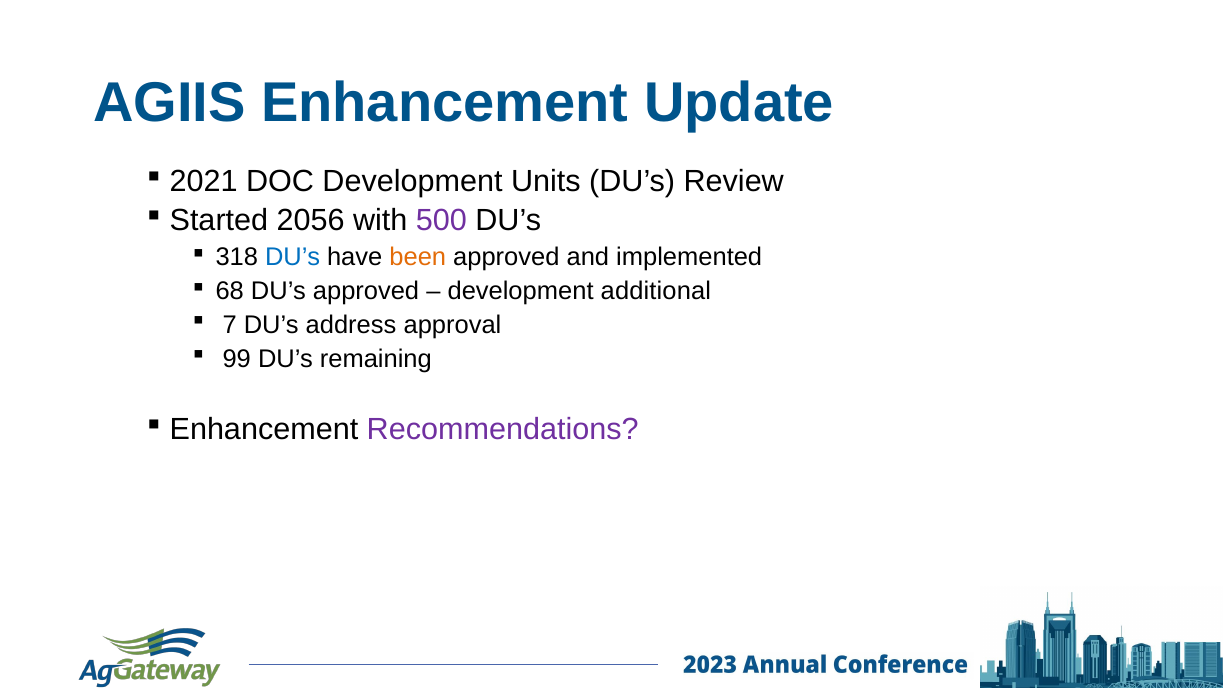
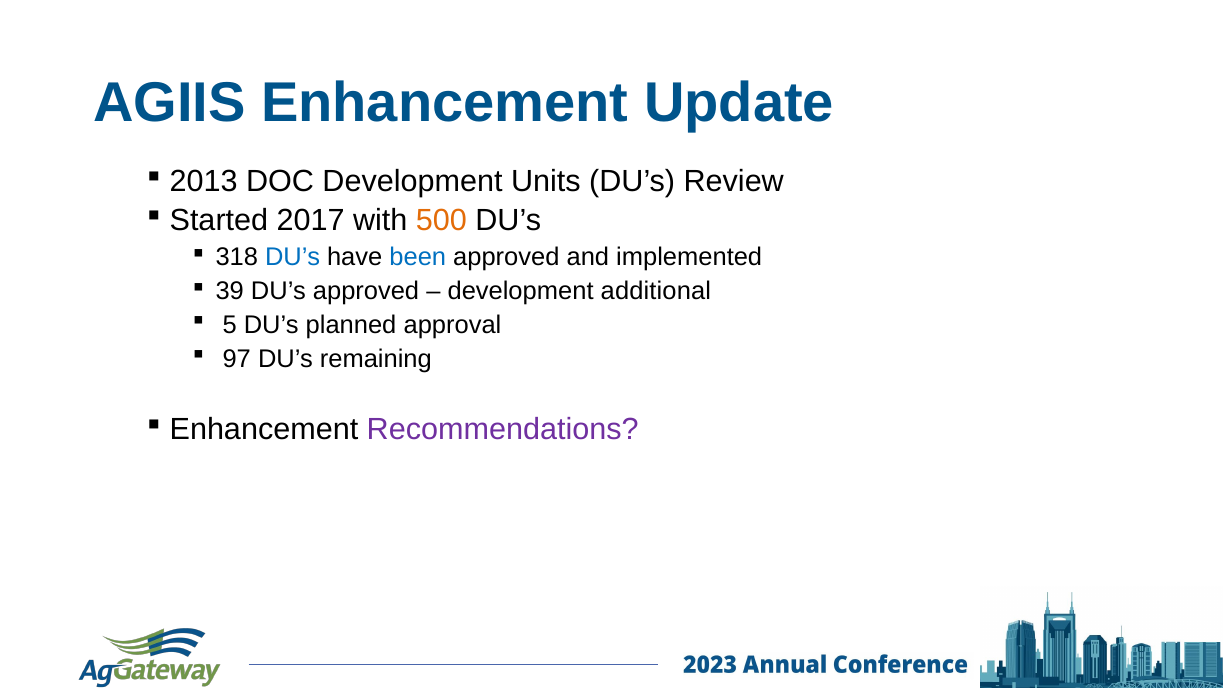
2021: 2021 -> 2013
2056: 2056 -> 2017
500 colour: purple -> orange
been colour: orange -> blue
68: 68 -> 39
7 at (230, 325): 7 -> 5
address: address -> planned
99: 99 -> 97
